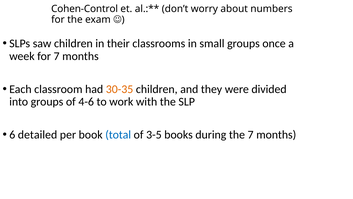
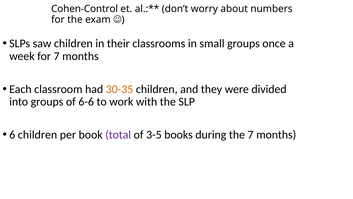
4-6: 4-6 -> 6-6
6 detailed: detailed -> children
total colour: blue -> purple
